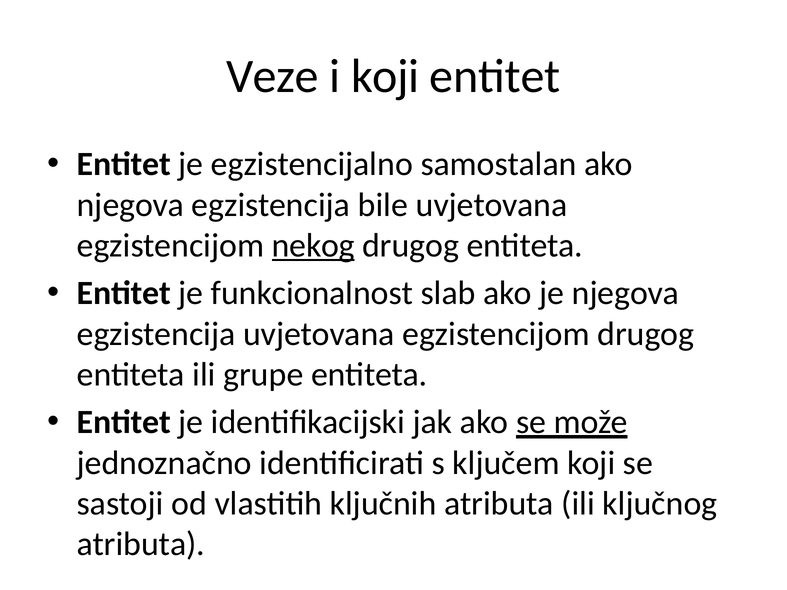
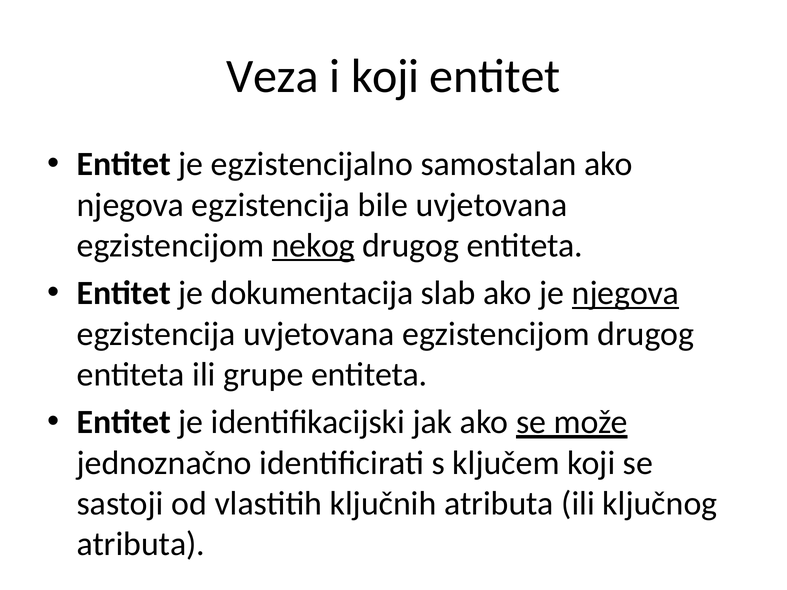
Veze: Veze -> Veza
funkcionalnost: funkcionalnost -> dokumentacija
njegova at (626, 293) underline: none -> present
